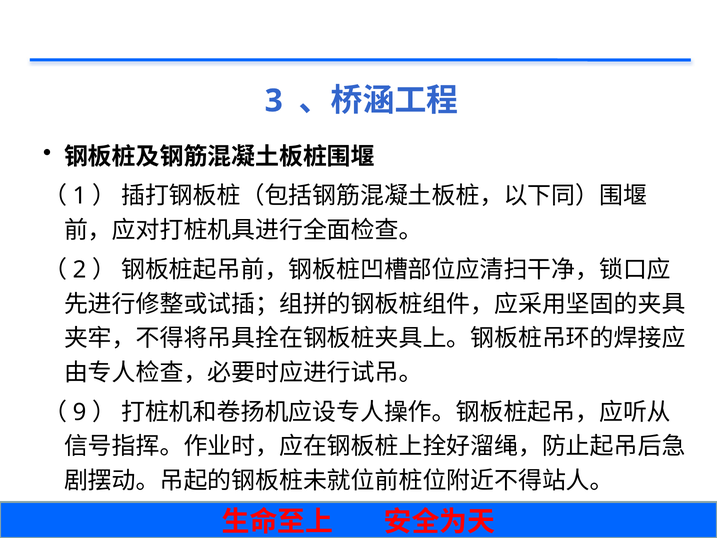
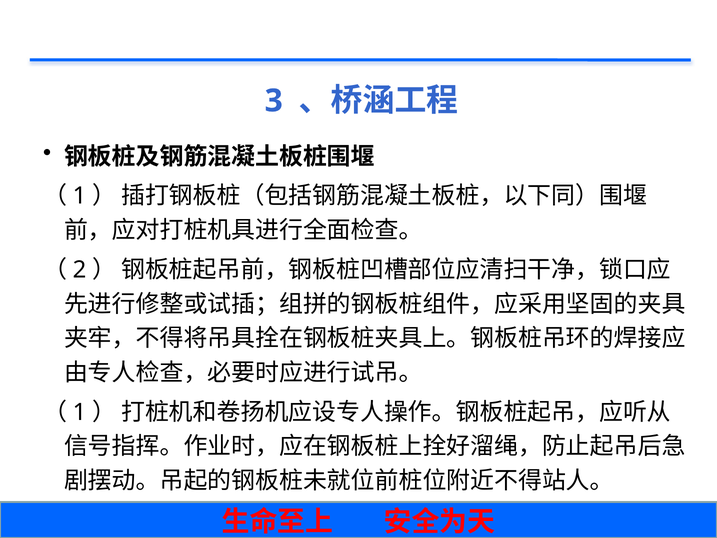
9 at (79, 412): 9 -> 1
